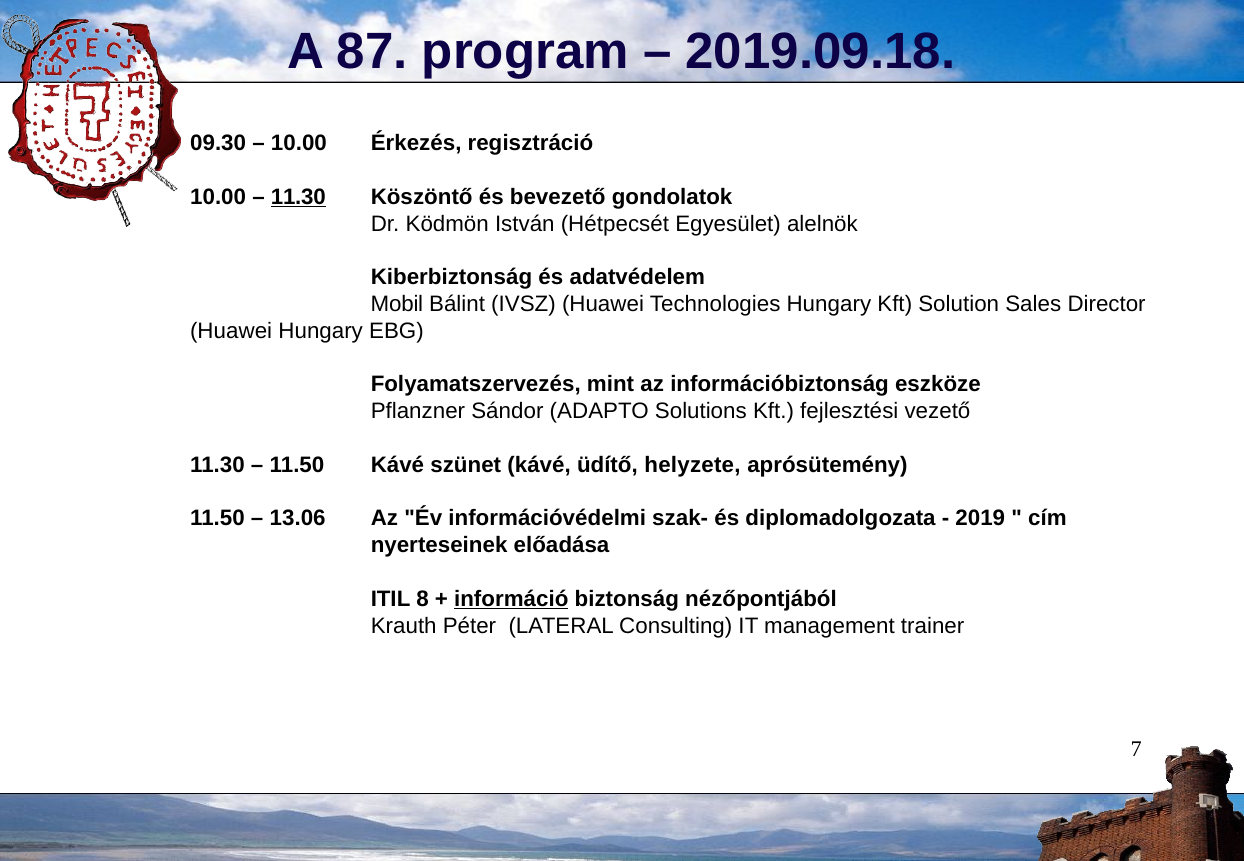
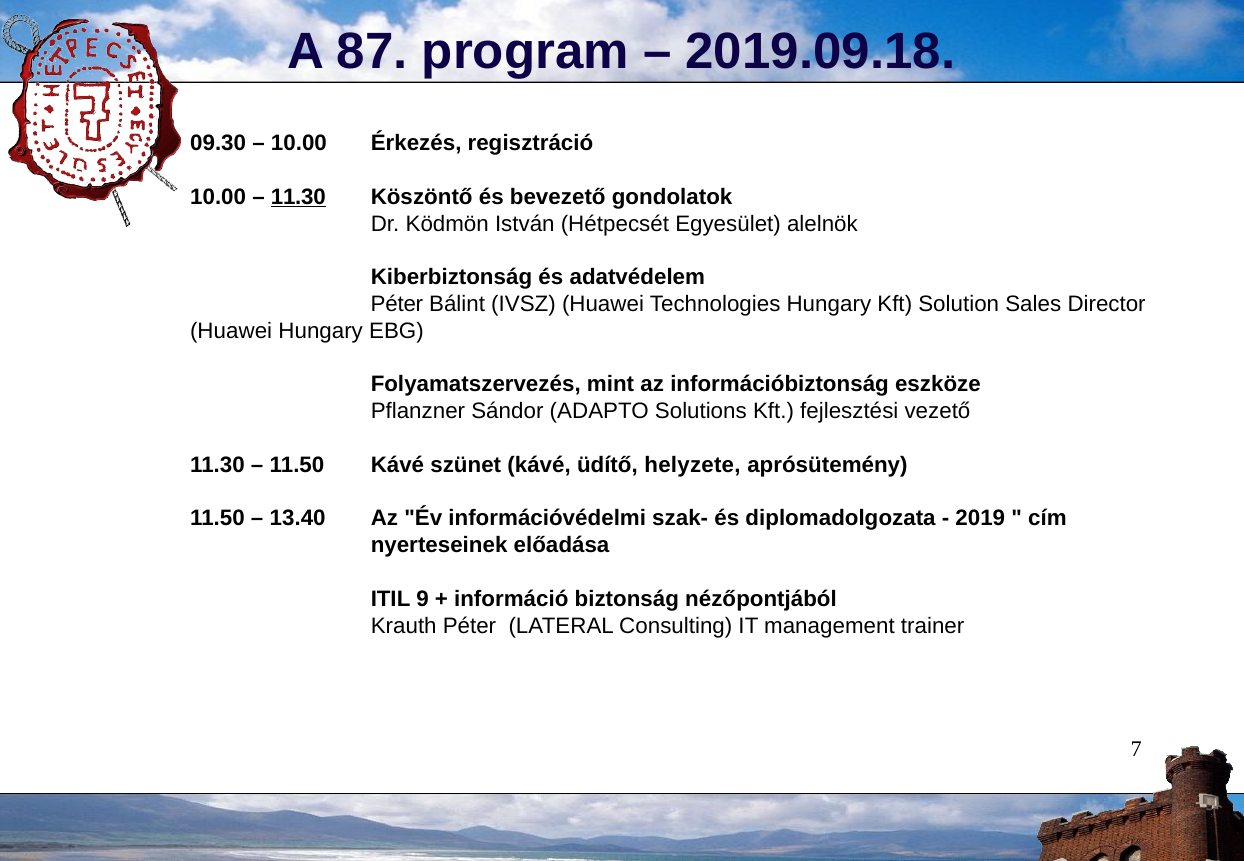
Mobil at (397, 304): Mobil -> Péter
13.06: 13.06 -> 13.40
8: 8 -> 9
információ underline: present -> none
